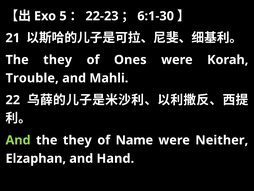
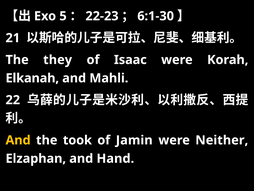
Ones: Ones -> Isaac
Trouble: Trouble -> Elkanah
And at (18, 140) colour: light green -> yellow
they at (77, 140): they -> took
Name: Name -> Jamin
